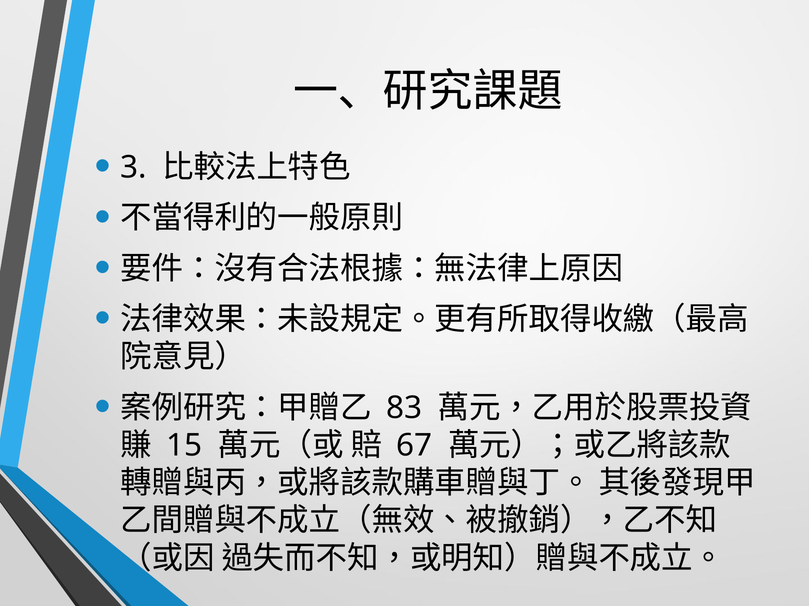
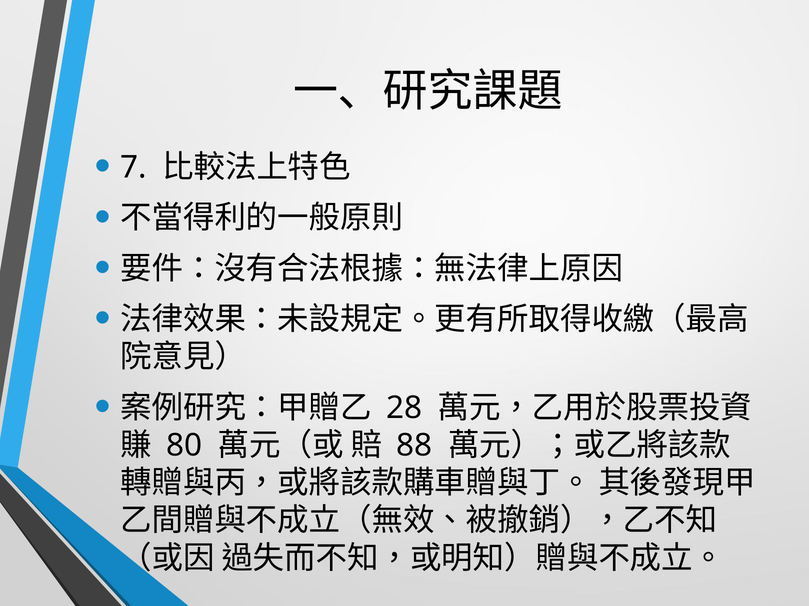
3: 3 -> 7
83: 83 -> 28
15: 15 -> 80
67: 67 -> 88
